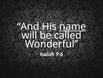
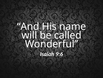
name underline: present -> none
